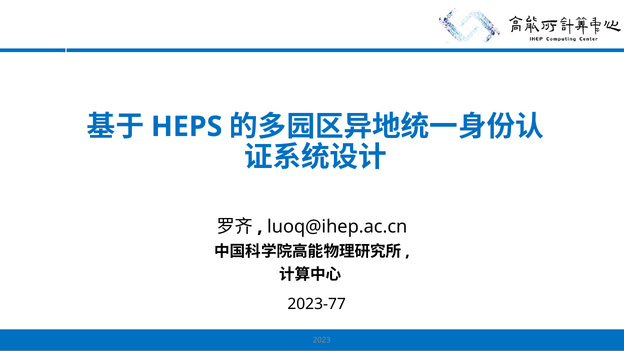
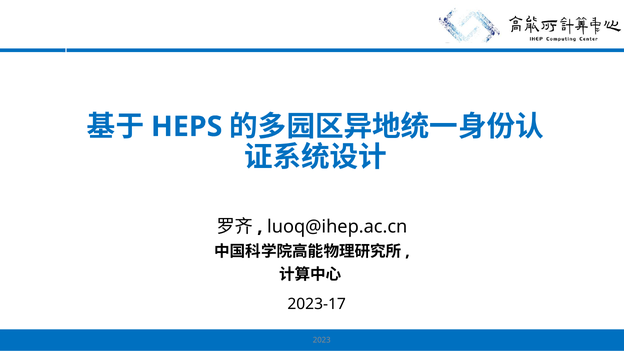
2023-77: 2023-77 -> 2023-17
